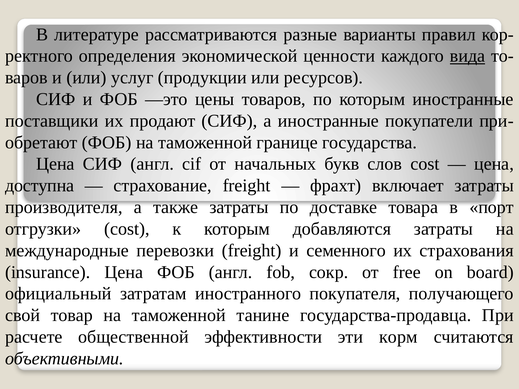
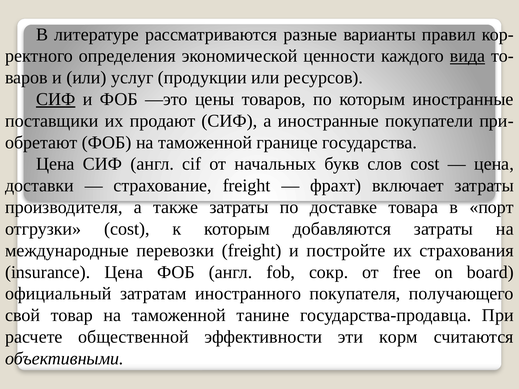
СИФ at (56, 99) underline: none -> present
доступна: доступна -> доставки
семенного: семенного -> постройте
